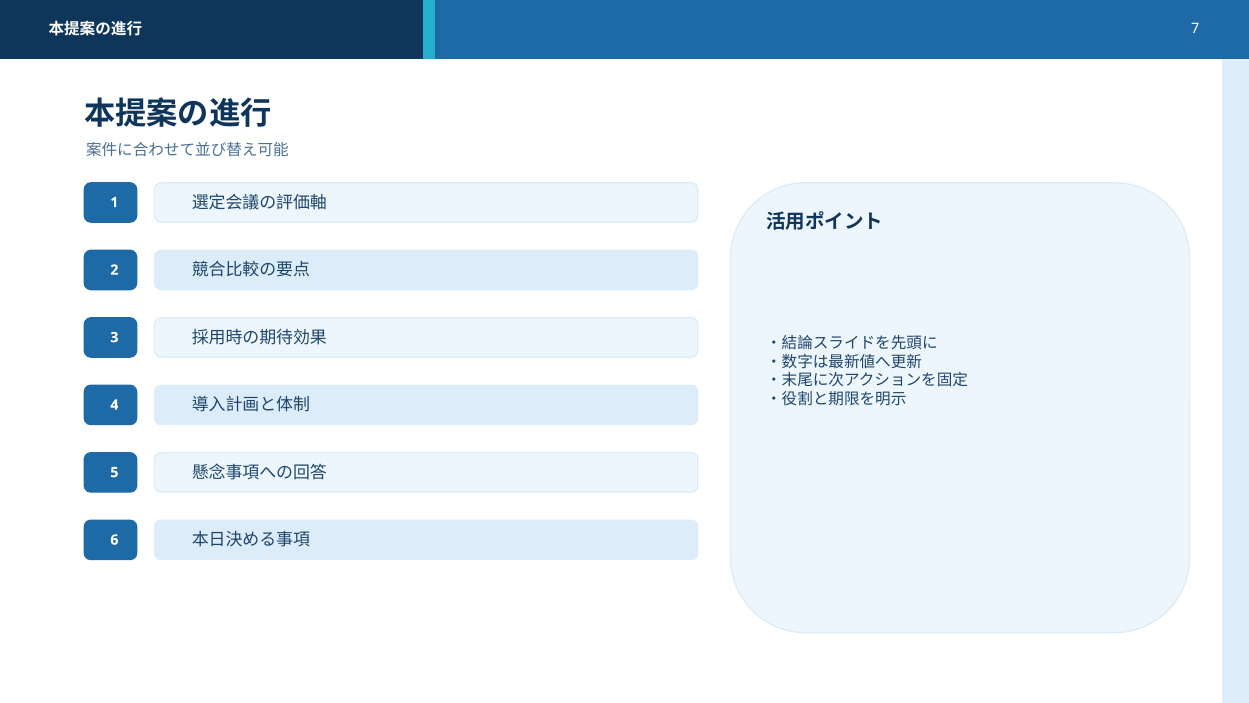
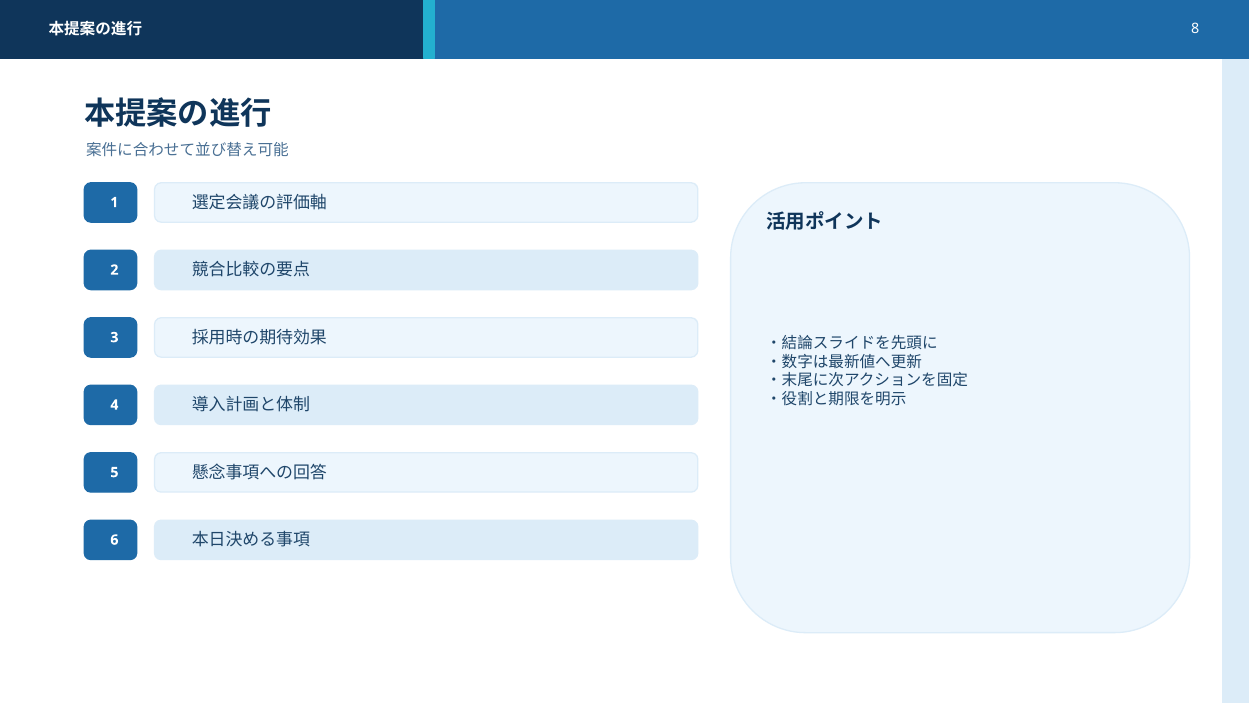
7: 7 -> 8
